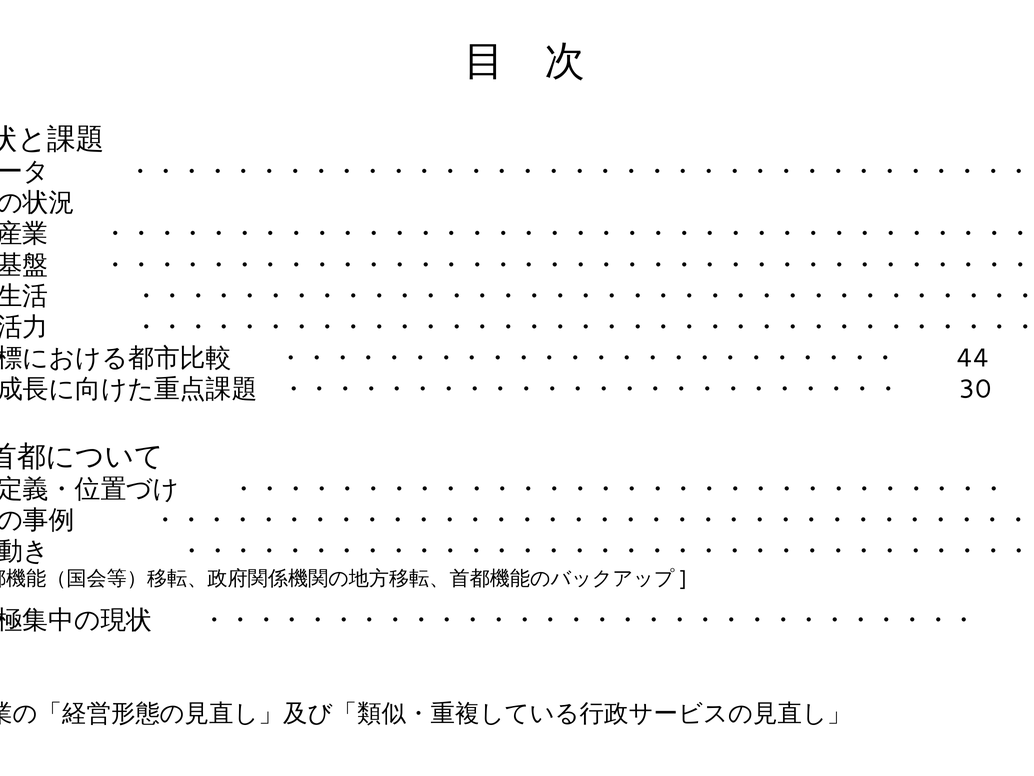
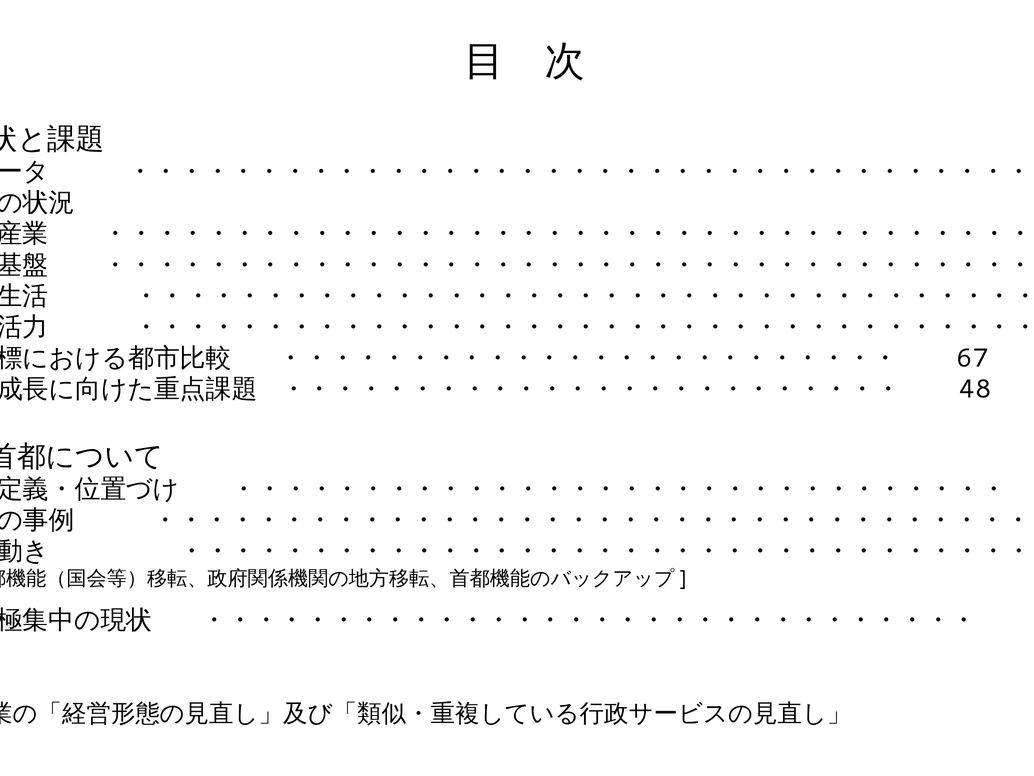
44: 44 -> 67
30: 30 -> 48
